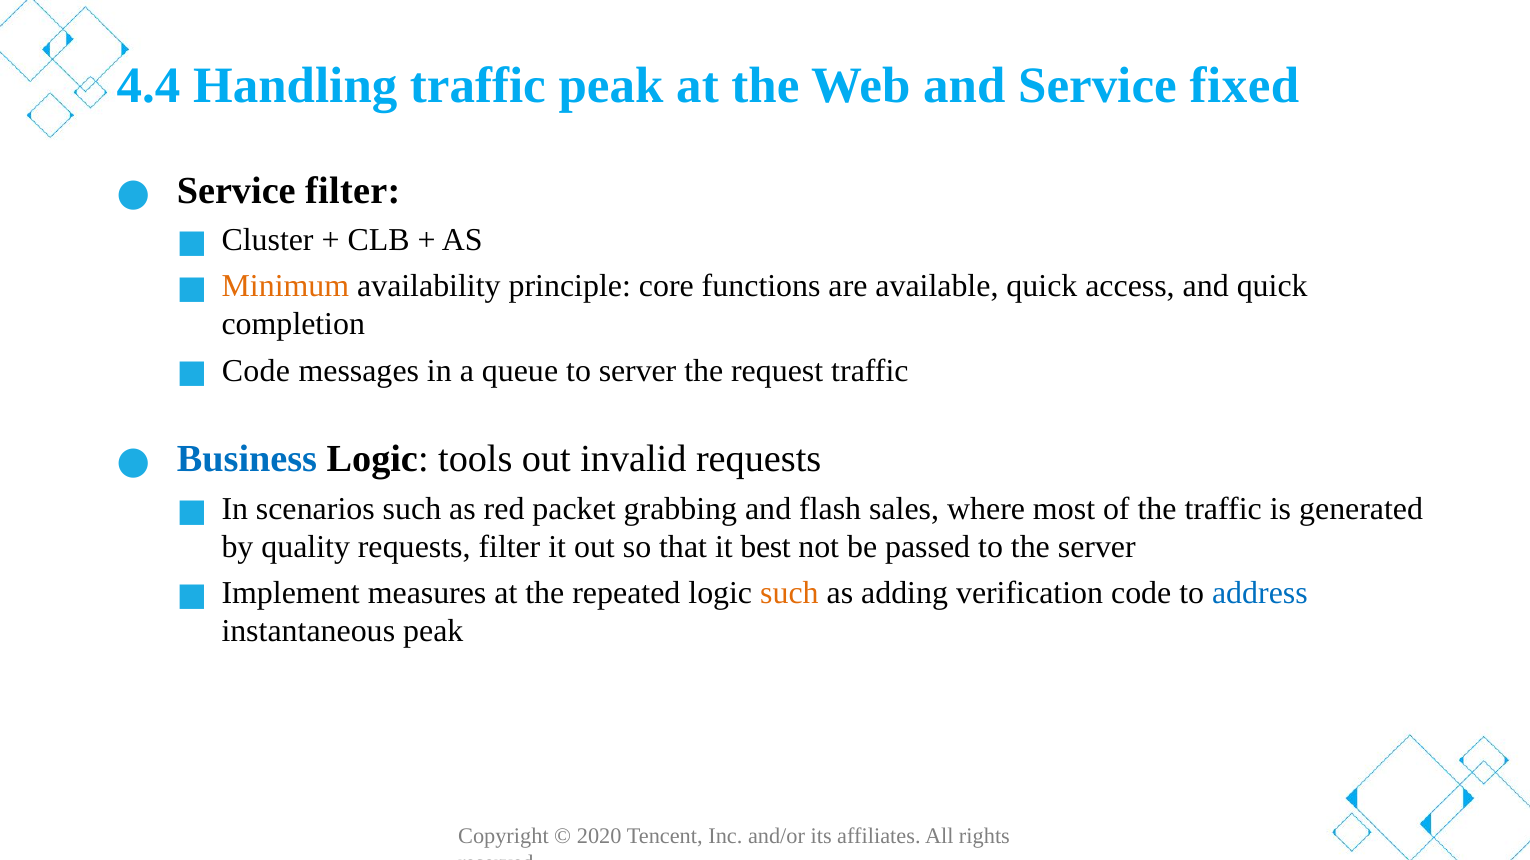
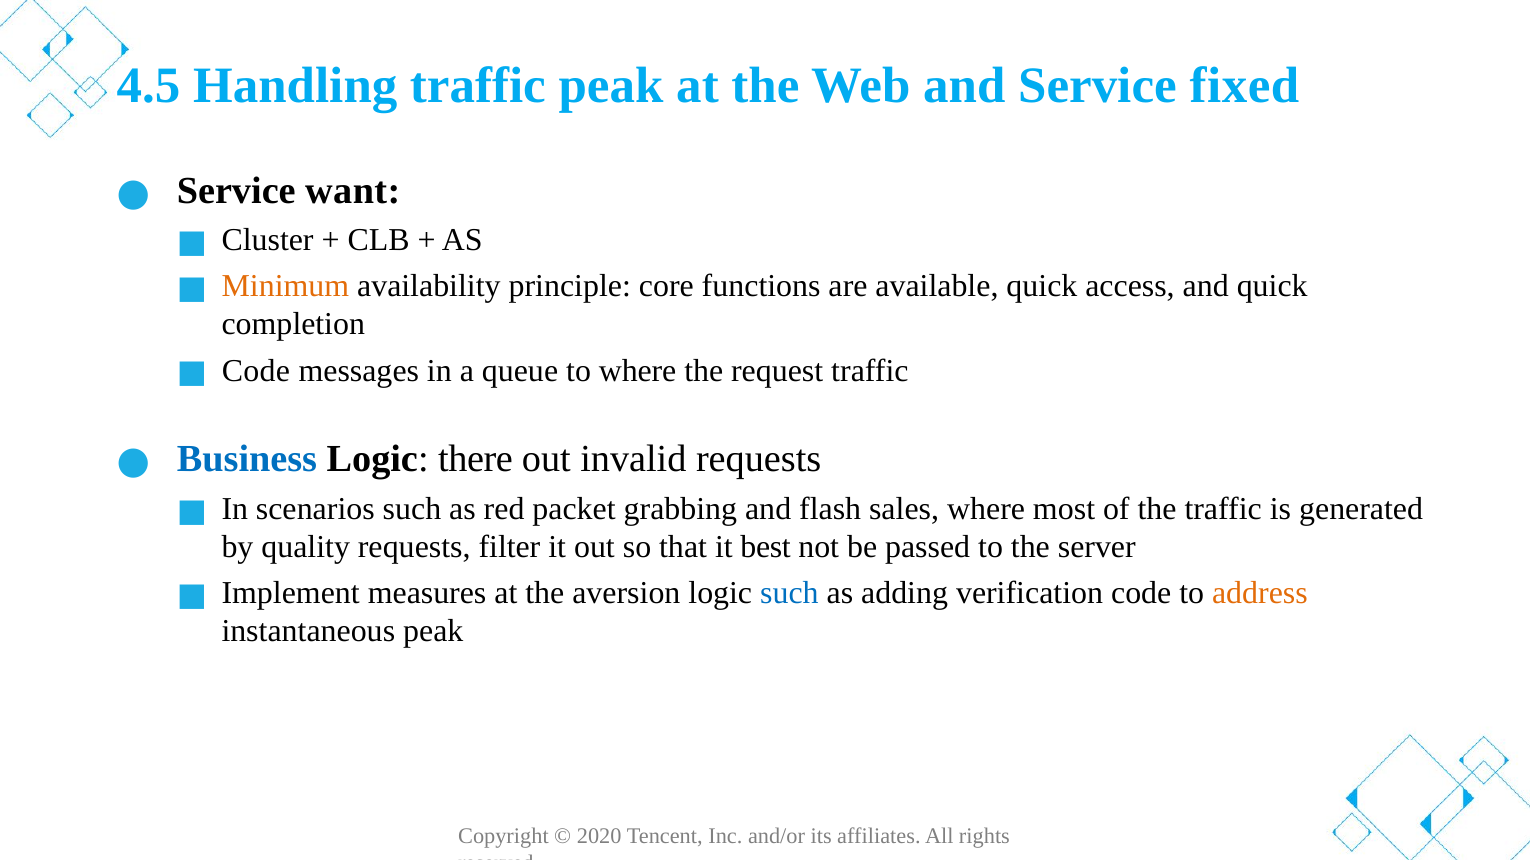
4.4: 4.4 -> 4.5
Service filter: filter -> want
to server: server -> where
tools: tools -> there
repeated: repeated -> aversion
such at (789, 594) colour: orange -> blue
address colour: blue -> orange
